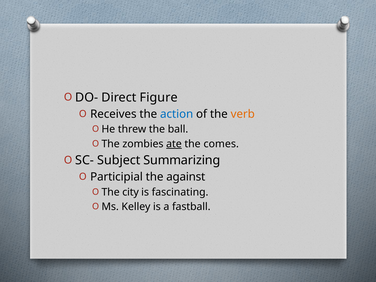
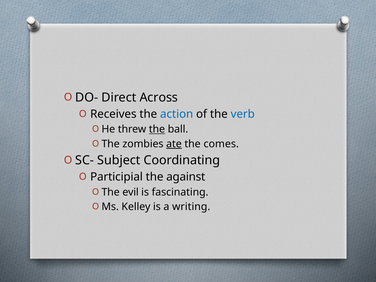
Figure: Figure -> Across
verb colour: orange -> blue
the at (157, 129) underline: none -> present
Summarizing: Summarizing -> Coordinating
city: city -> evil
fastball: fastball -> writing
